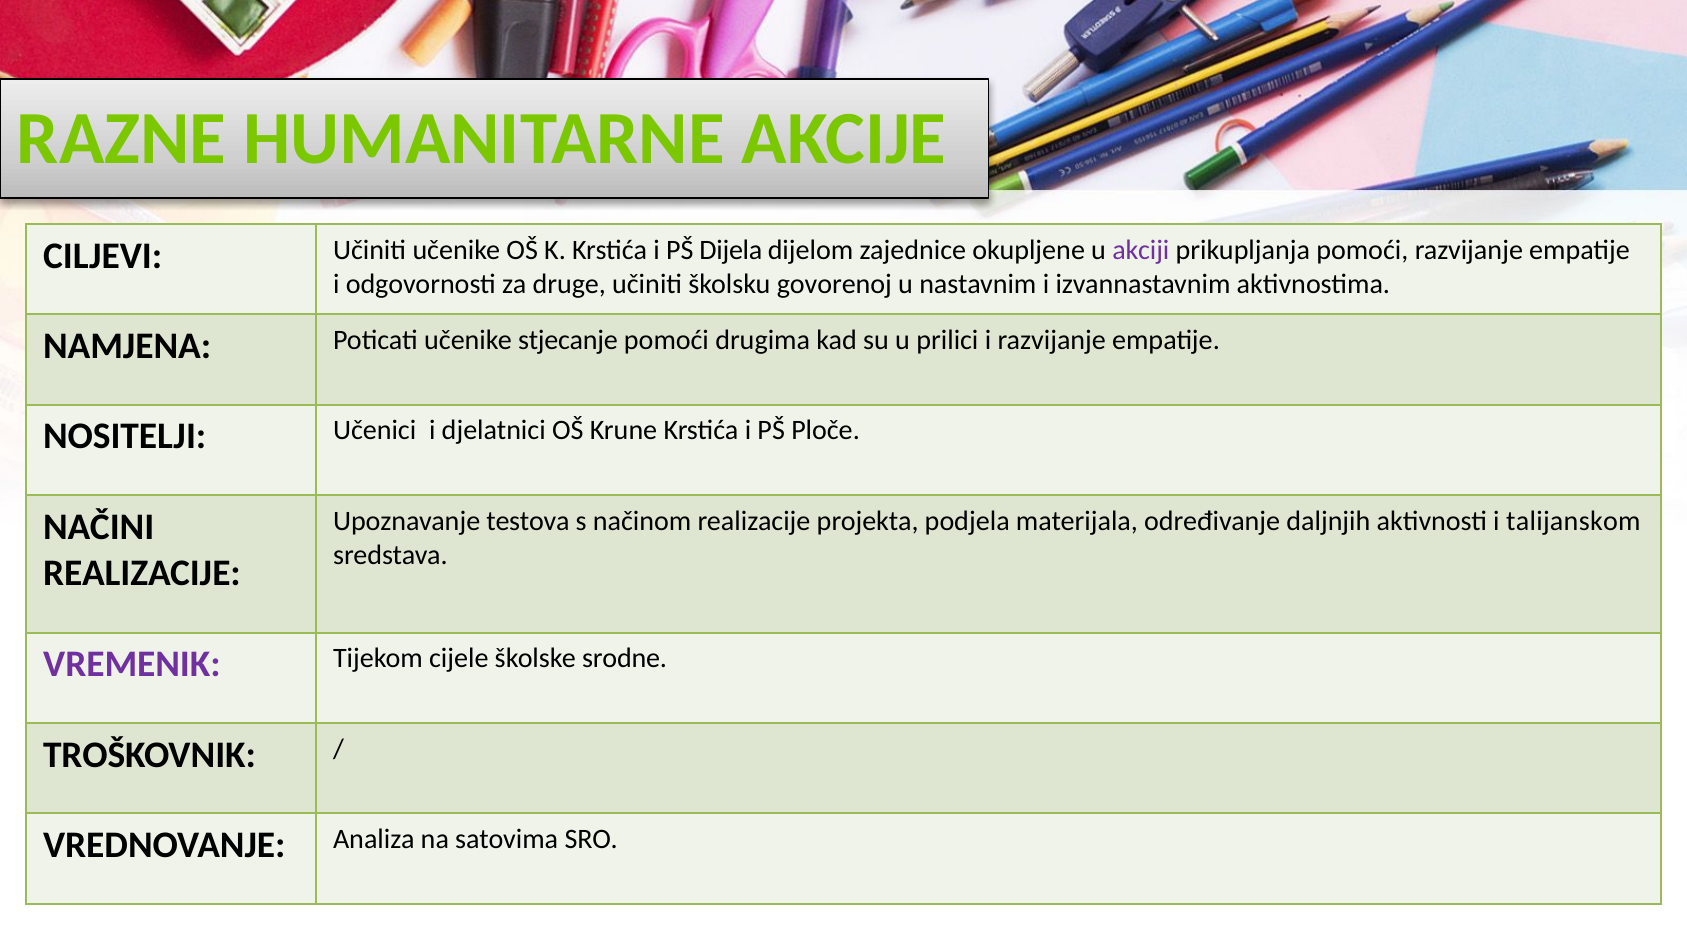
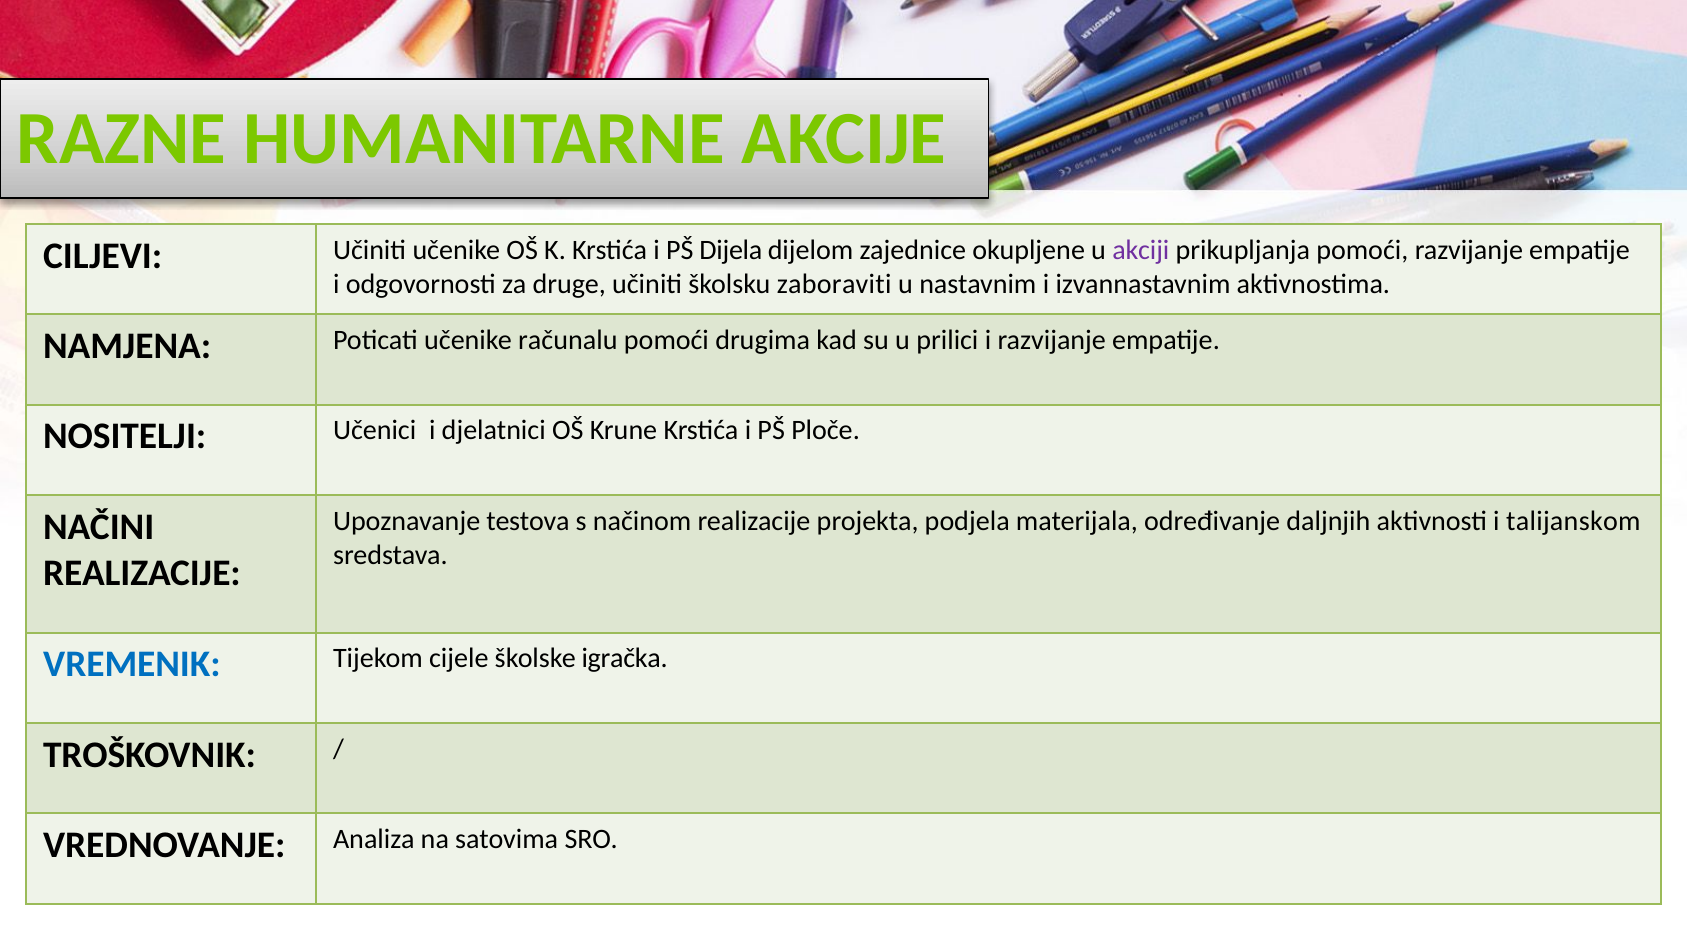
govorenoj: govorenoj -> zaboraviti
stjecanje: stjecanje -> računalu
VREMENIK colour: purple -> blue
srodne: srodne -> igračka
